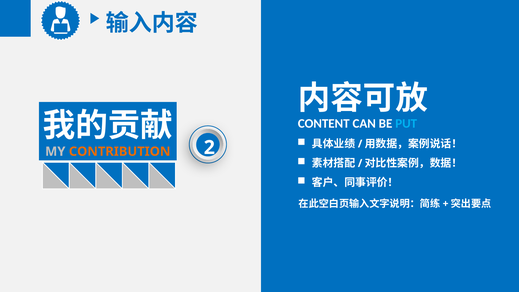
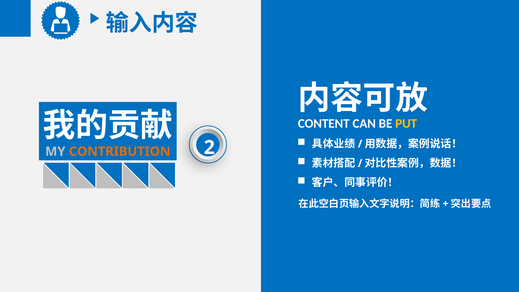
PUT colour: light blue -> yellow
